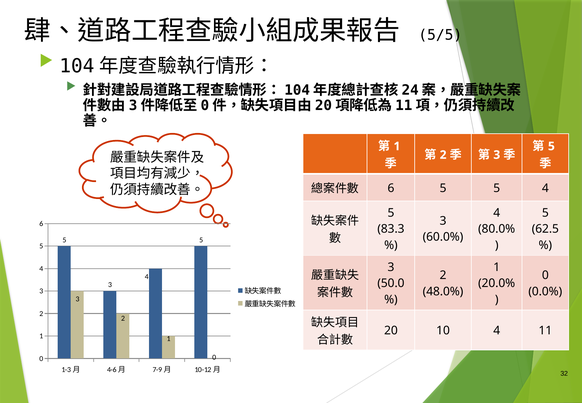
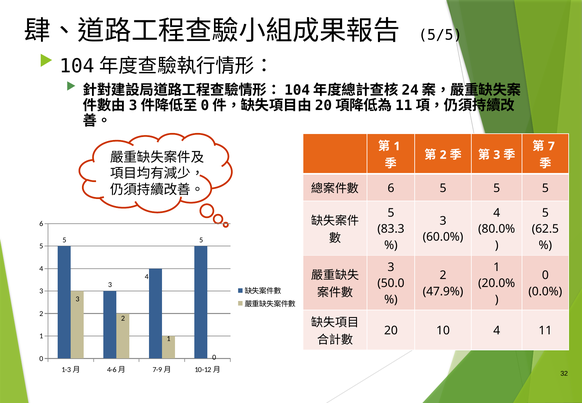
5 at (551, 146): 5 -> 7
5 5 4: 4 -> 5
48.0%: 48.0% -> 47.9%
